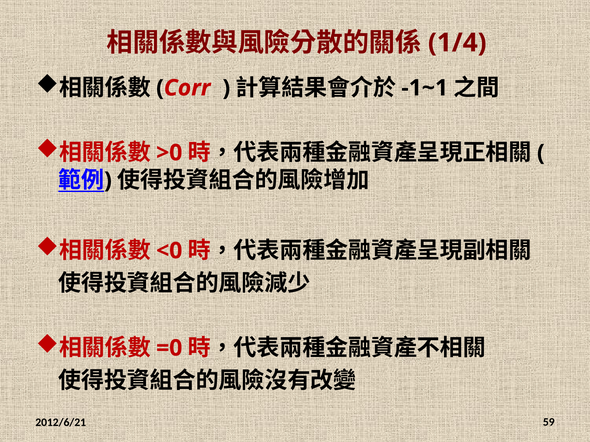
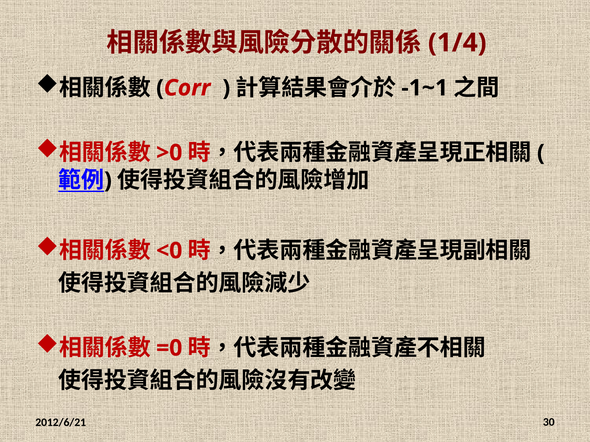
59: 59 -> 30
